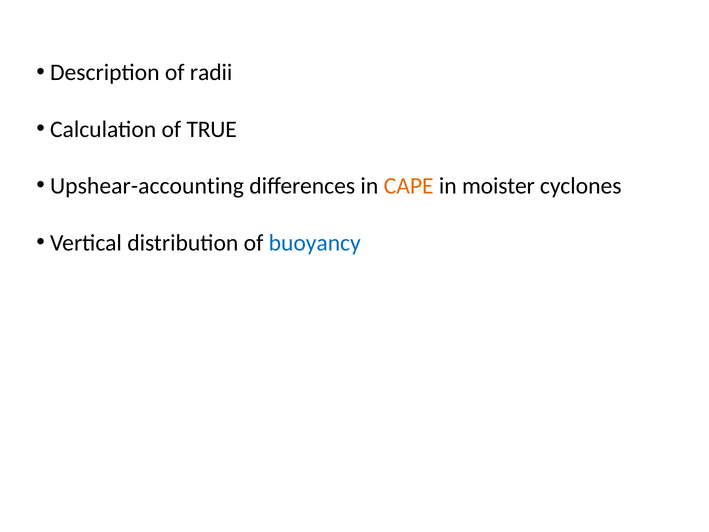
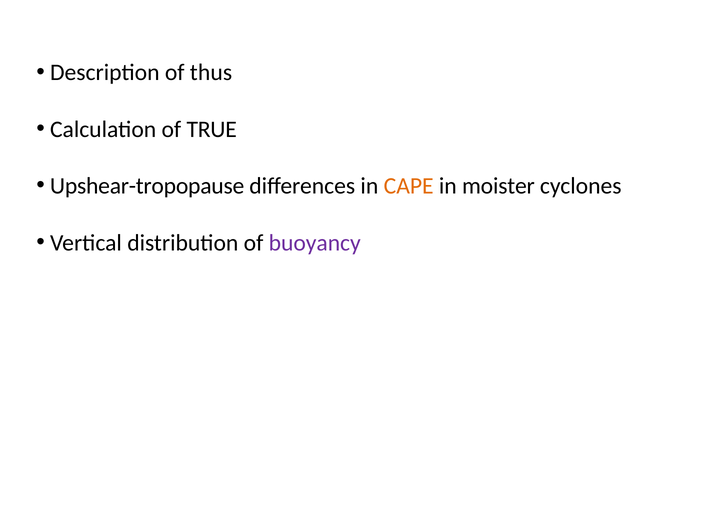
radii: radii -> thus
Upshear-accounting: Upshear-accounting -> Upshear-tropopause
buoyancy colour: blue -> purple
